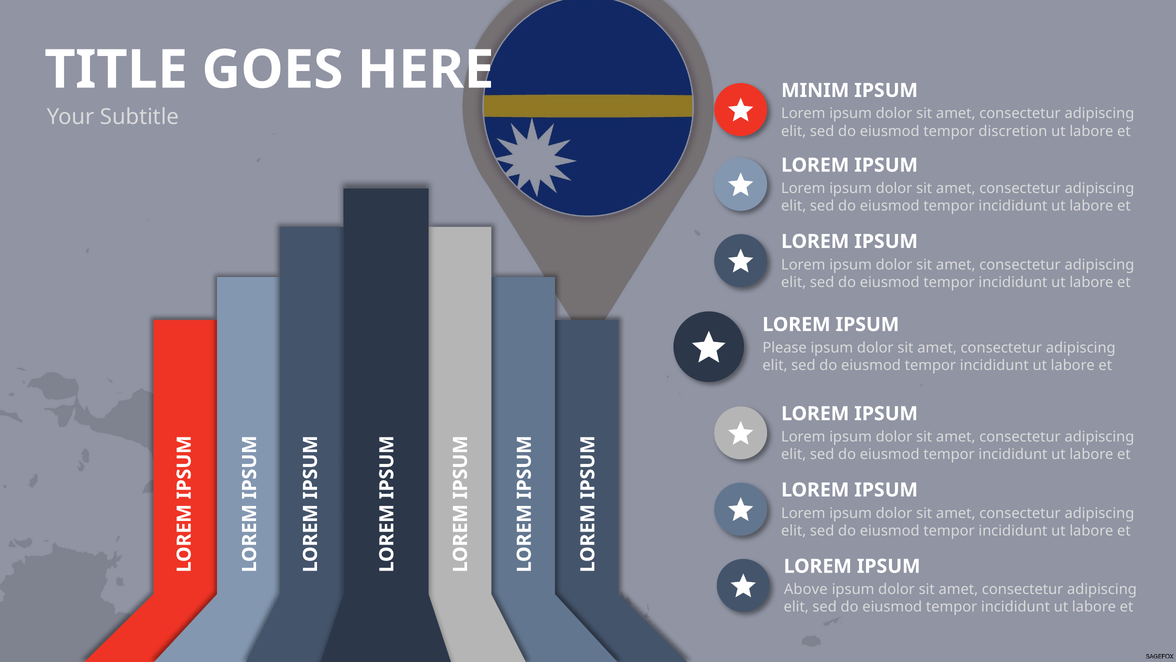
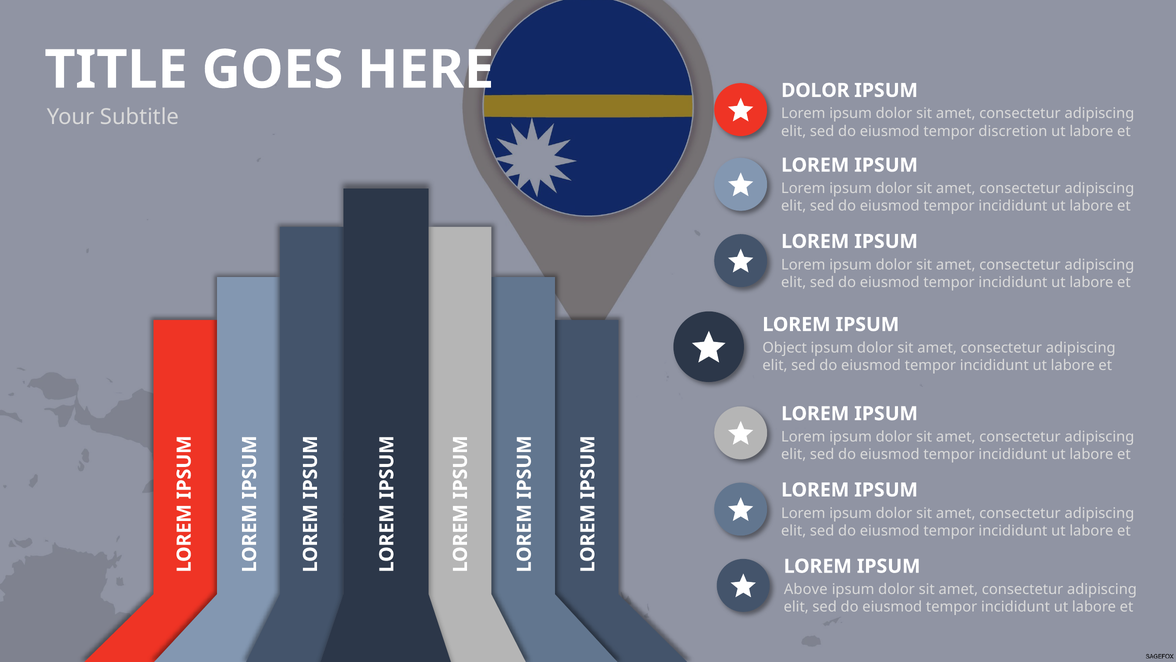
MINIM at (815, 90): MINIM -> DOLOR
Please: Please -> Object
